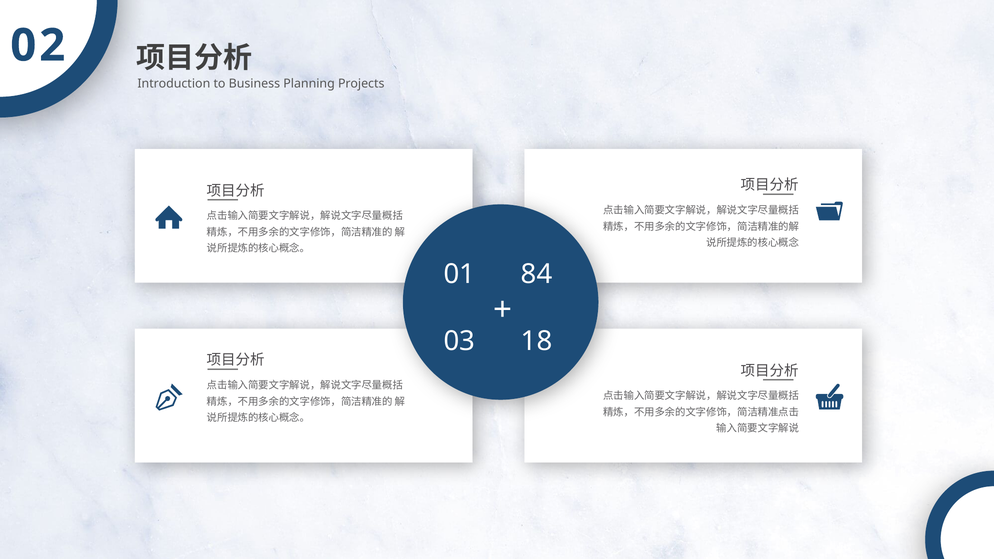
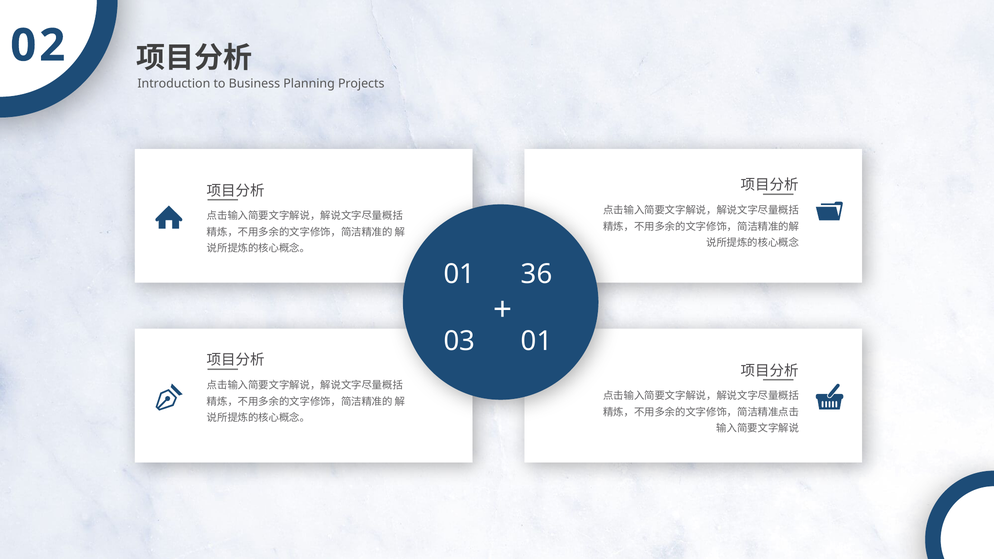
84: 84 -> 36
03 18: 18 -> 01
